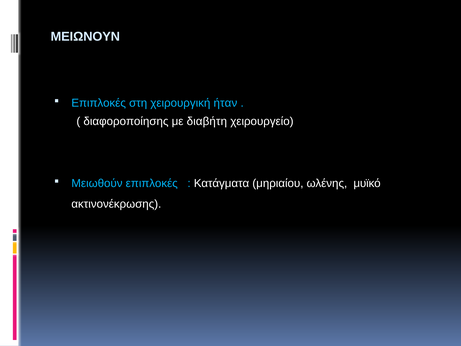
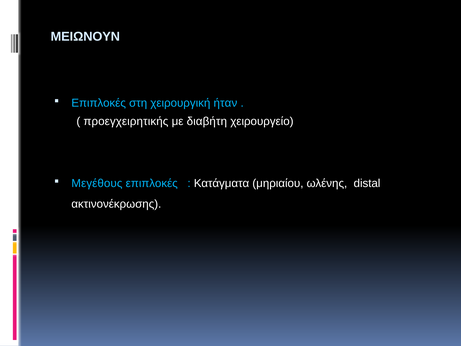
διαφοροποίησης: διαφοροποίησης -> προεγχειρητικής
Μειωθούν: Μειωθούν -> Μεγέθους
μυϊκό: μυϊκό -> distal
